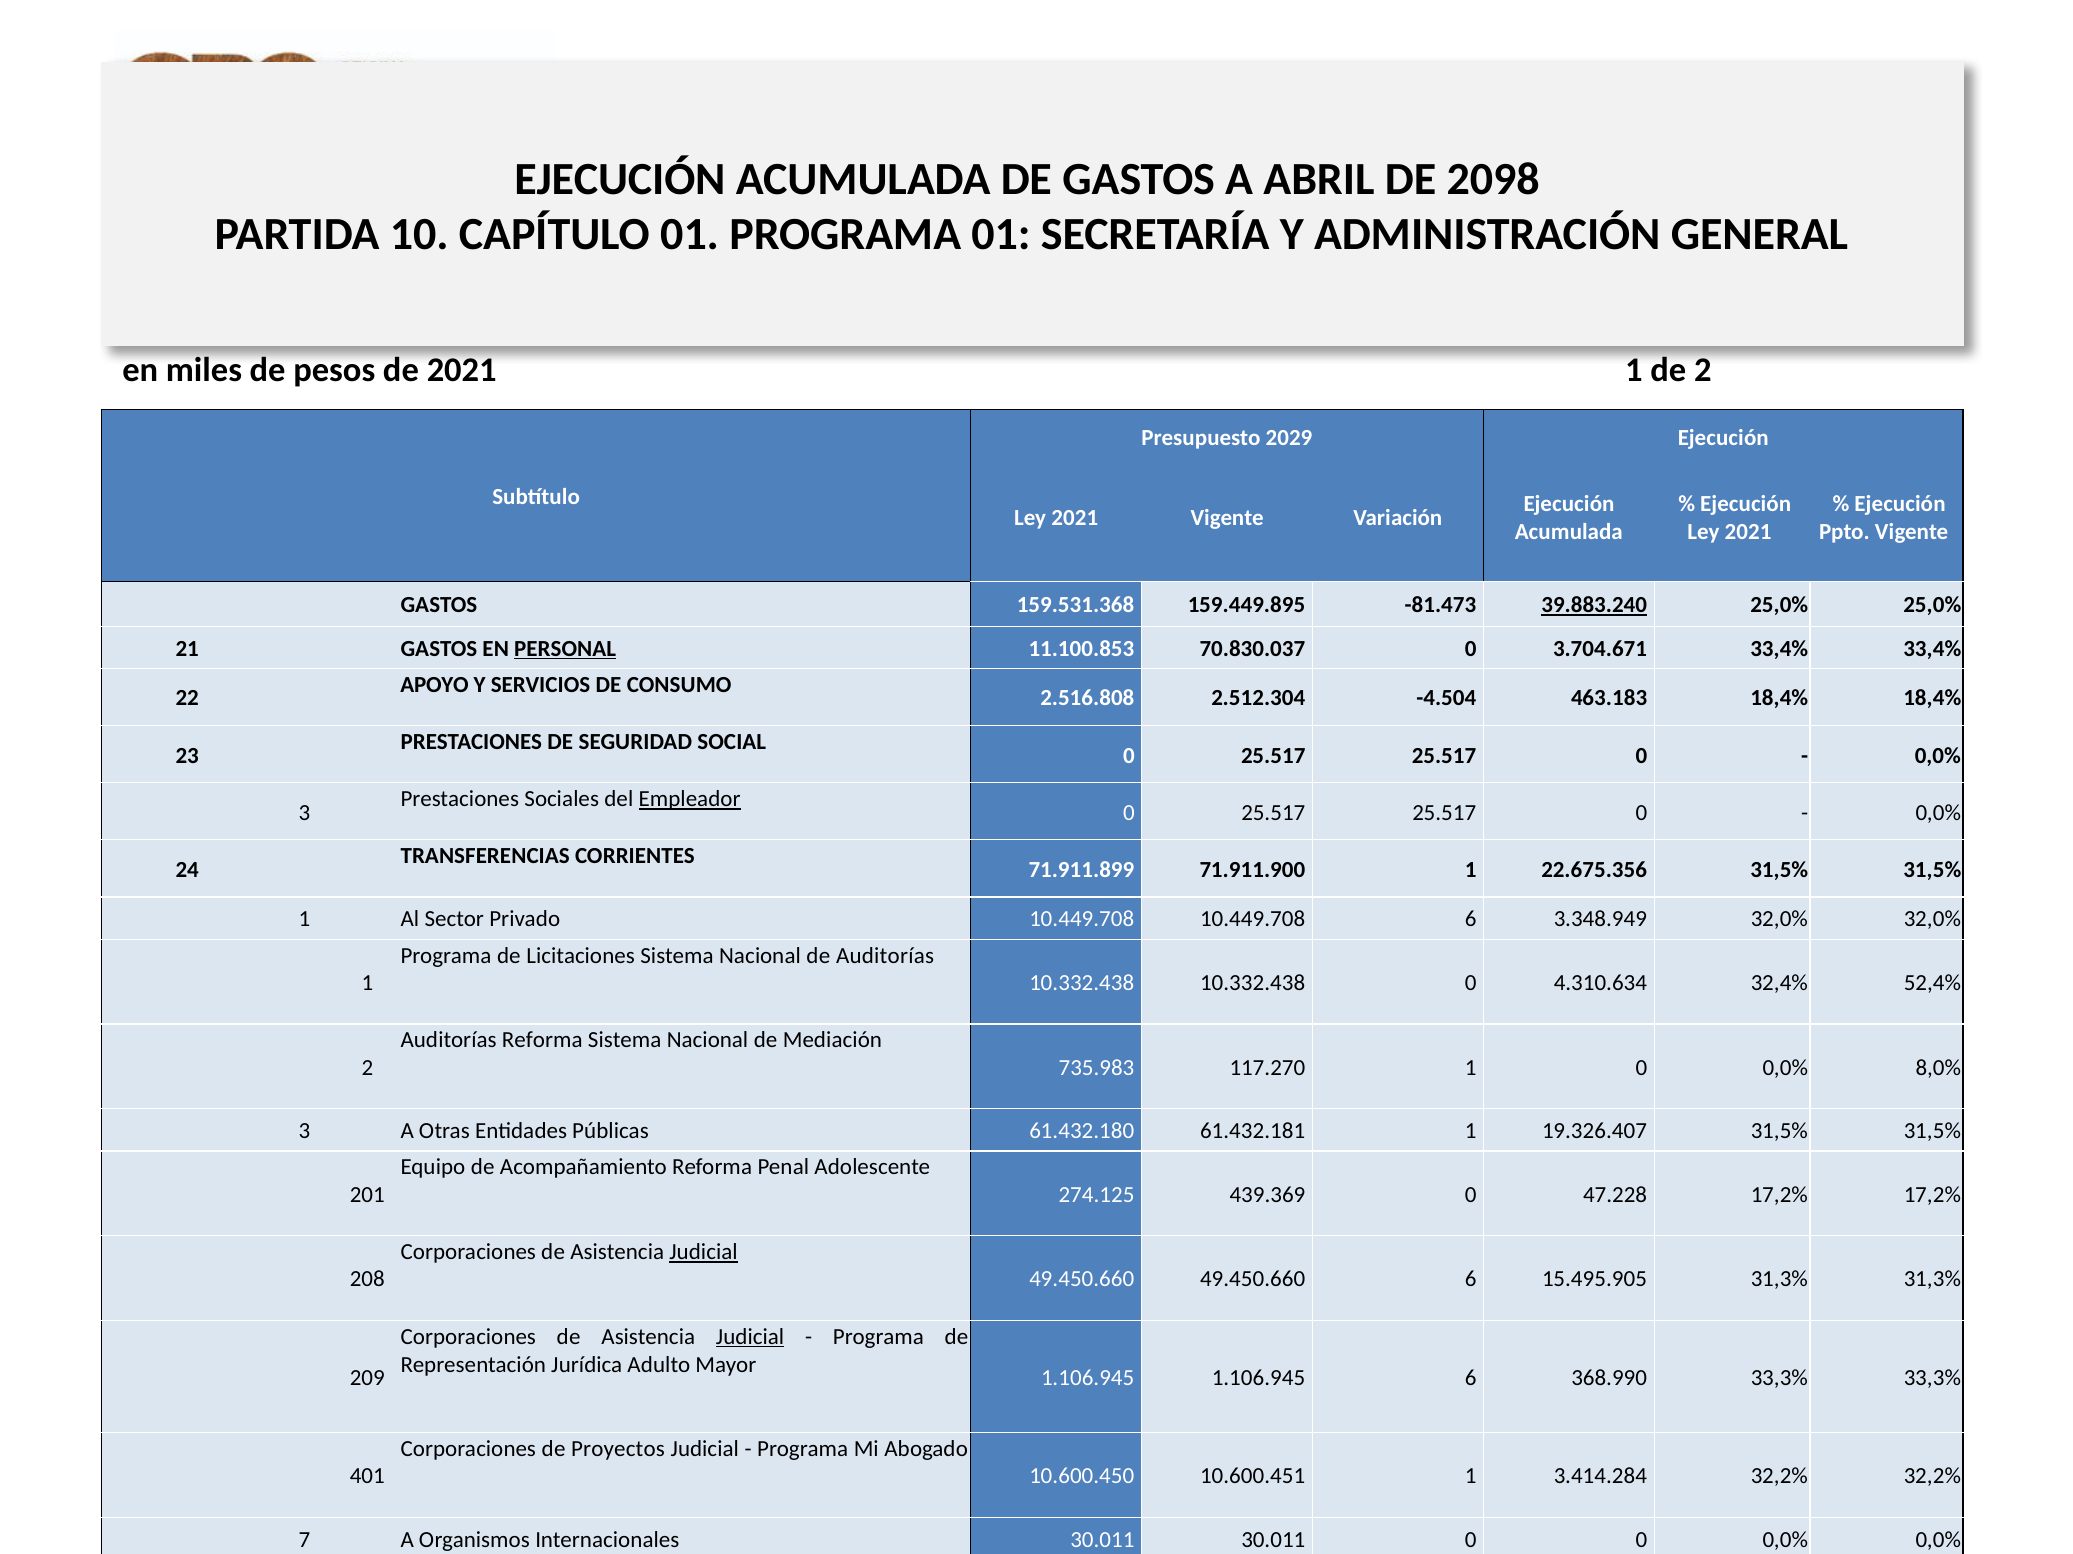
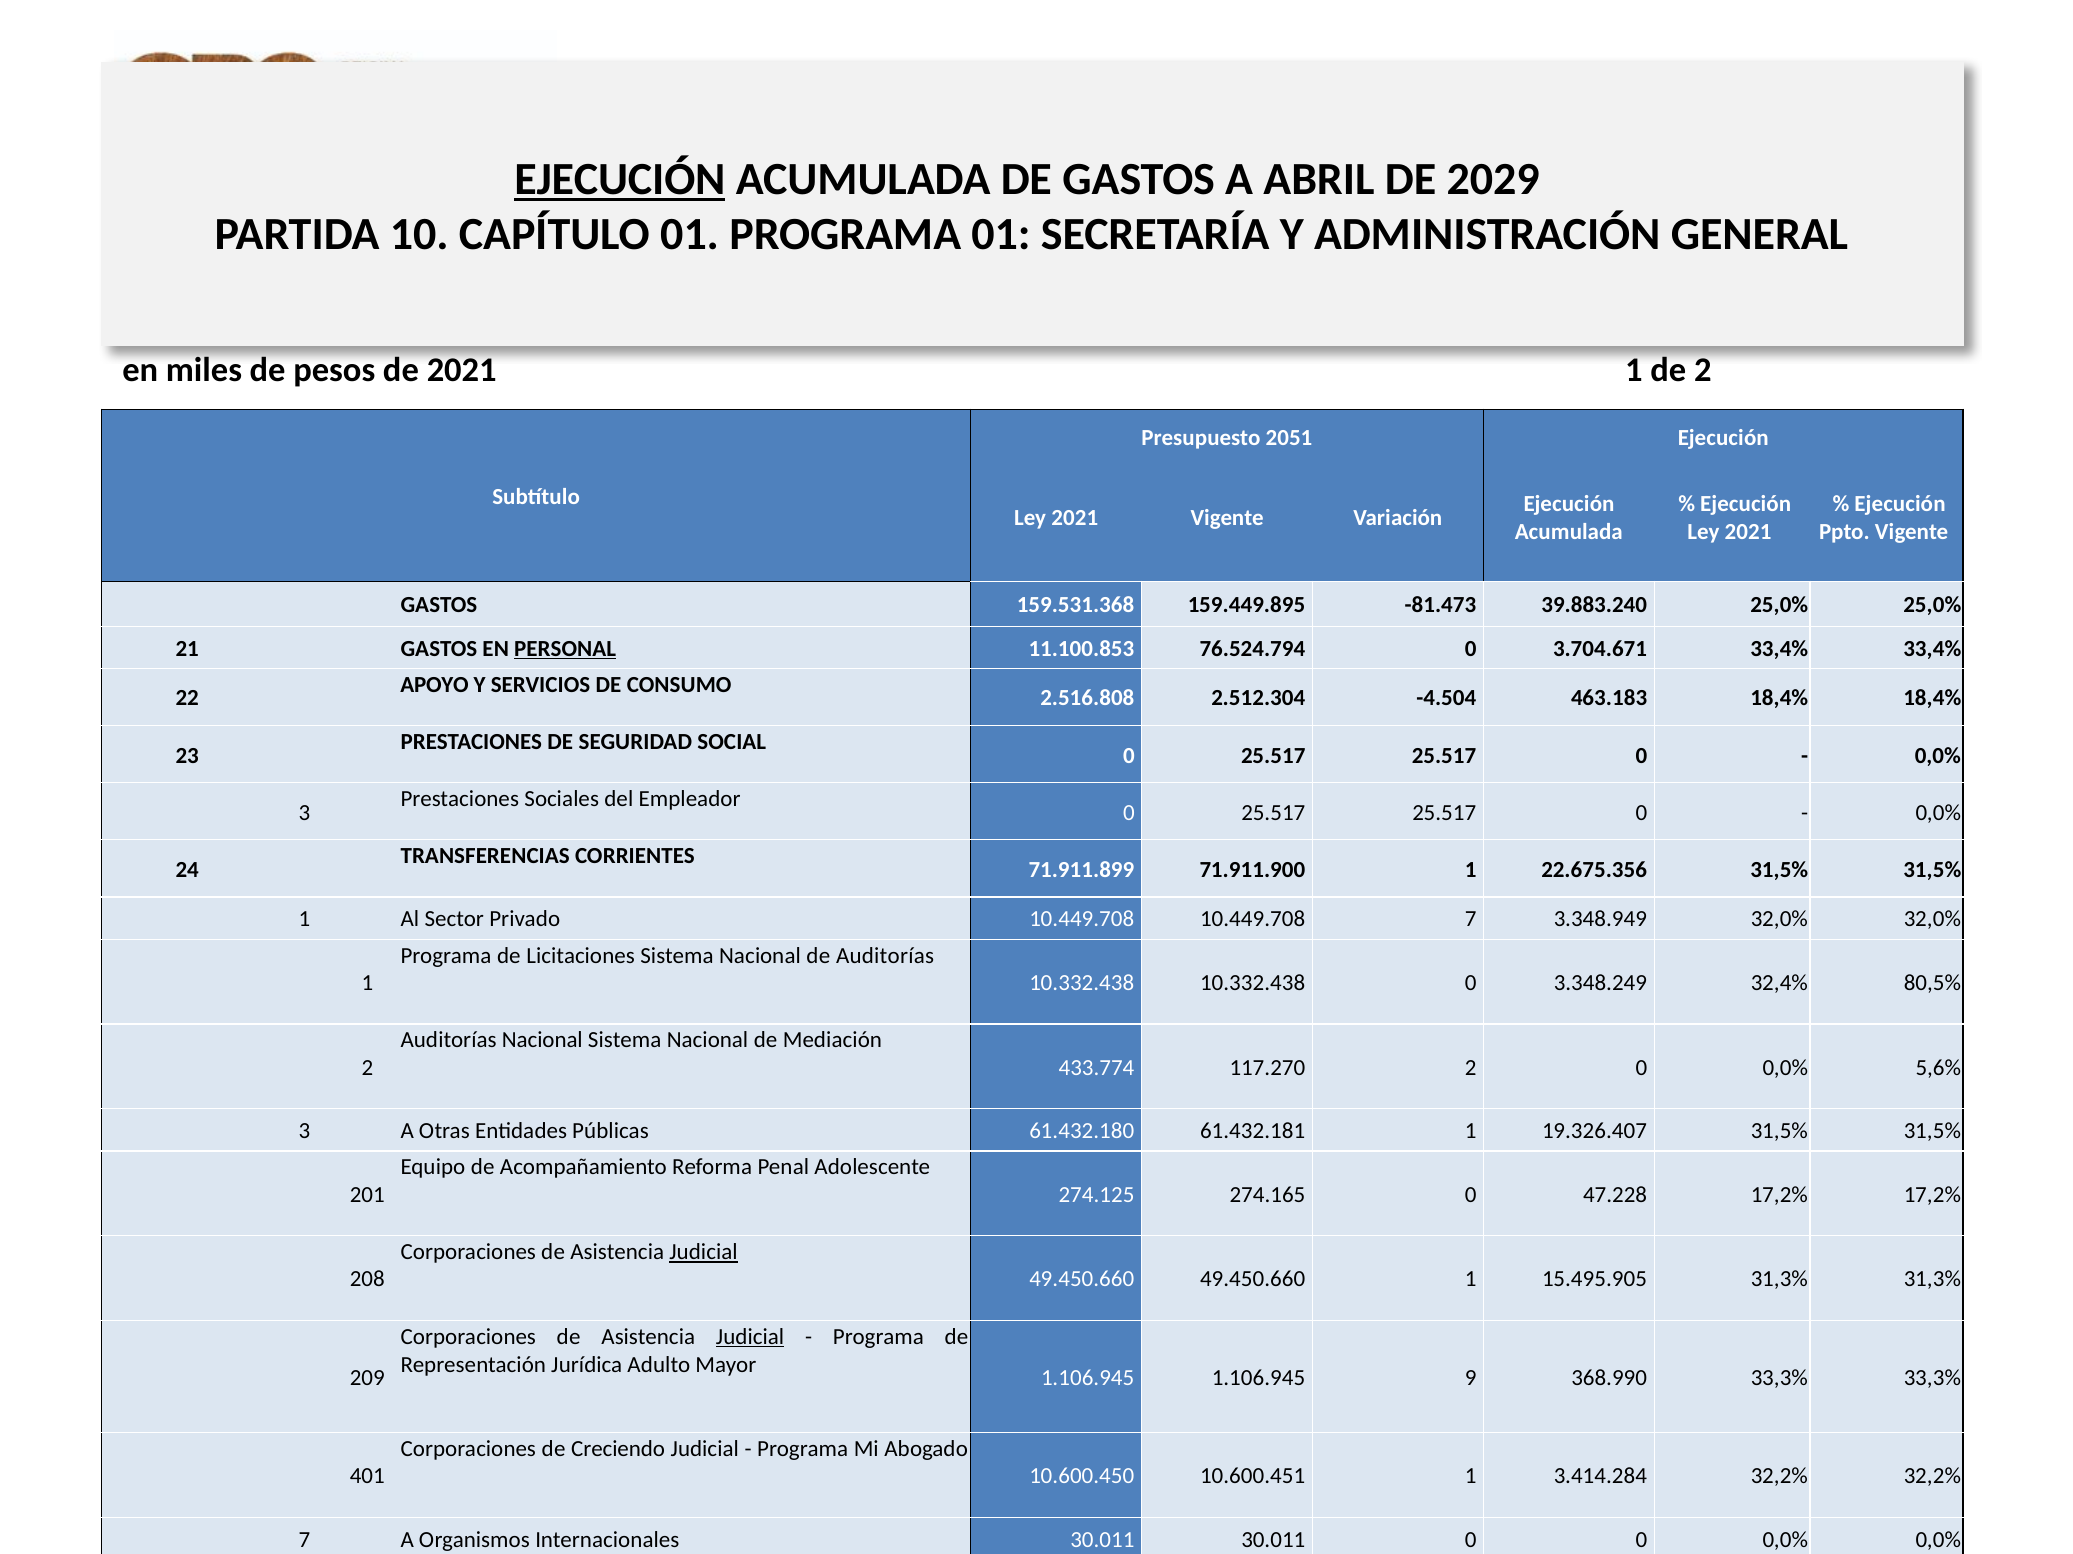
EJECUCIÓN at (620, 180) underline: none -> present
2098: 2098 -> 2029
2029: 2029 -> 2051
39.883.240 underline: present -> none
70.830.037: 70.830.037 -> 76.524.794
Empleador underline: present -> none
10.449.708 6: 6 -> 7
4.310.634: 4.310.634 -> 3.348.249
52,4%: 52,4% -> 80,5%
Auditorías Reforma: Reforma -> Nacional
735.983: 735.983 -> 433.774
117.270 1: 1 -> 2
8,0%: 8,0% -> 5,6%
439.369: 439.369 -> 274.165
49.450.660 6: 6 -> 1
1.106.945 6: 6 -> 9
Proyectos: Proyectos -> Creciendo
